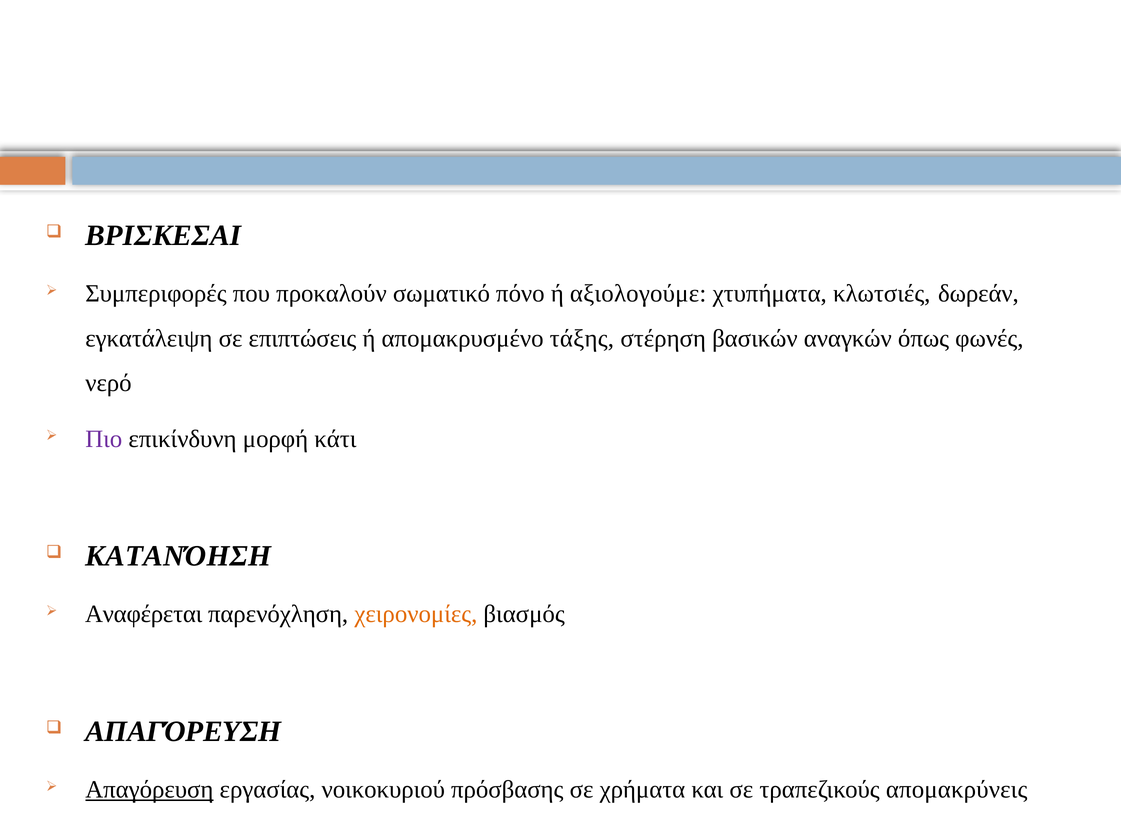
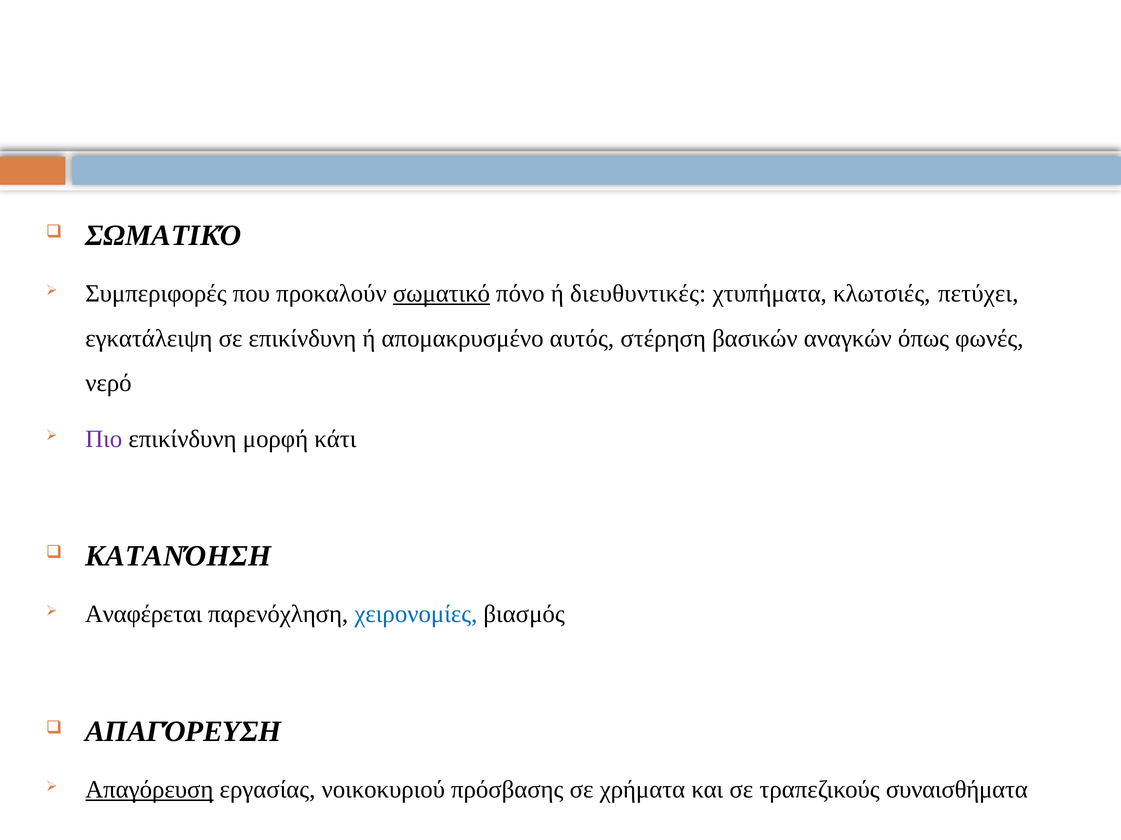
ΒΡΙΣΚΕΣΑΙ at (163, 236): ΒΡΙΣΚΕΣΑΙ -> ΣΩΜΑΤΙΚΌ
σωματικό at (441, 294) underline: none -> present
αξιολογούμε: αξιολογούμε -> διευθυντικές
δωρεάν: δωρεάν -> πετύχει
σε επιπτώσεις: επιπτώσεις -> επικίνδυνη
τάξης: τάξης -> αυτός
χειρονομίες colour: orange -> blue
απομακρύνεις: απομακρύνεις -> συναισθήματα
